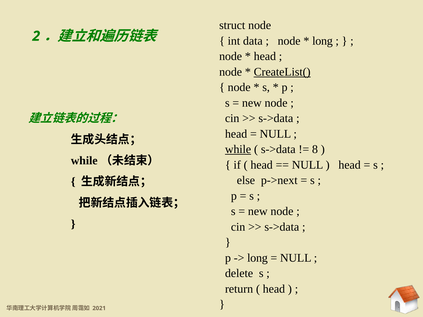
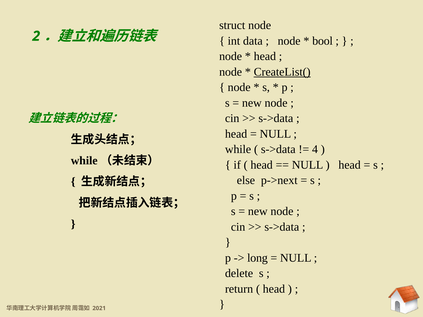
long at (323, 41): long -> bool
while underline: present -> none
8: 8 -> 4
